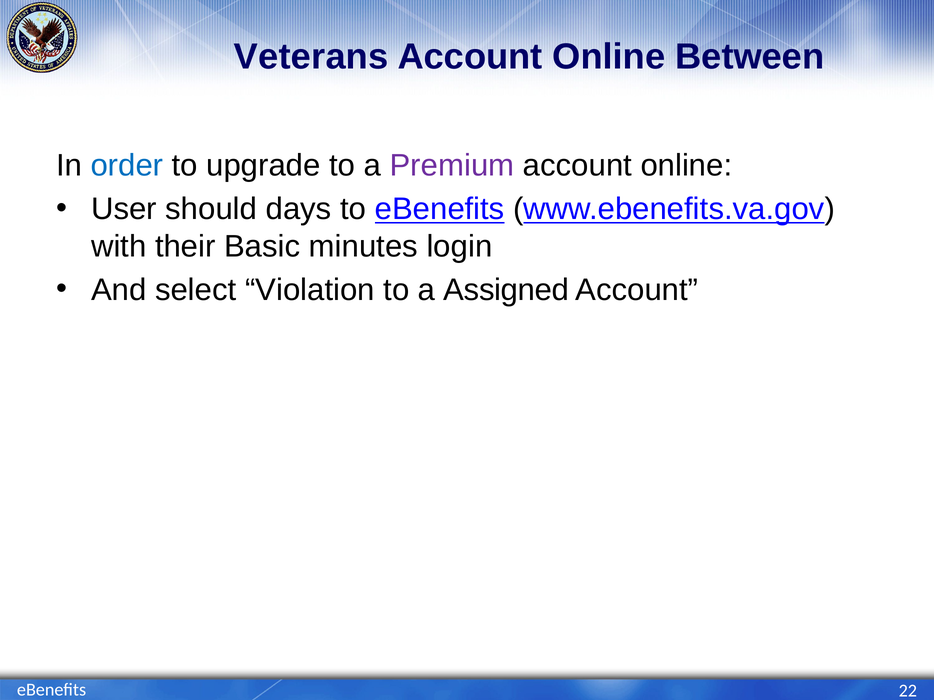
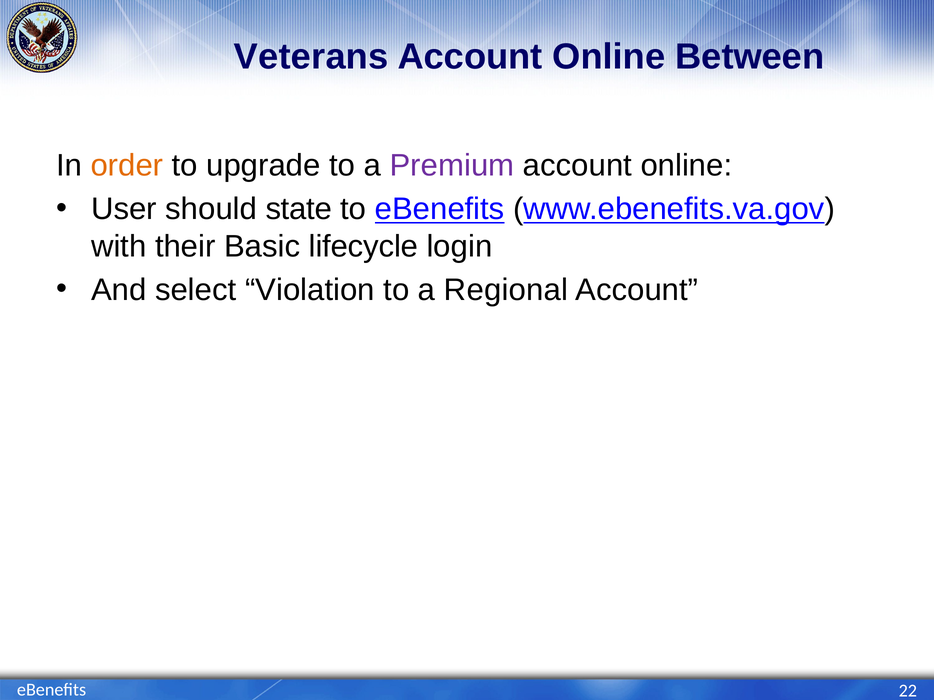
order colour: blue -> orange
days: days -> state
minutes: minutes -> lifecycle
Assigned: Assigned -> Regional
